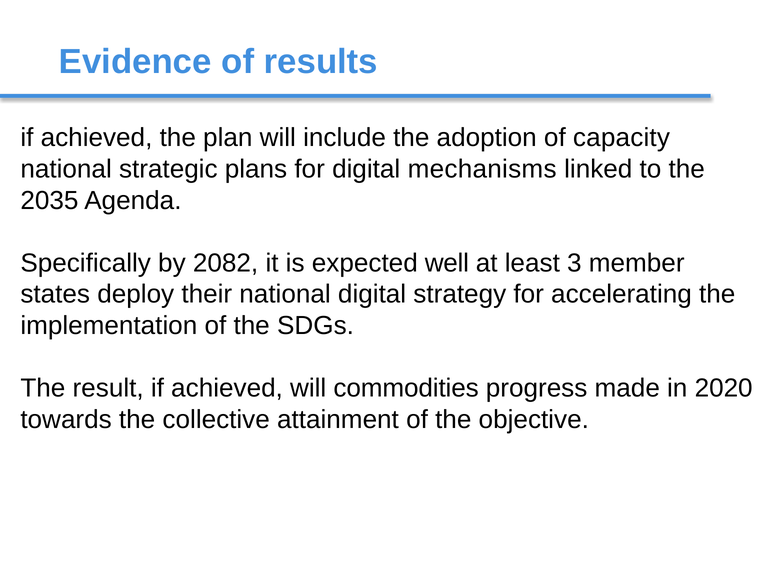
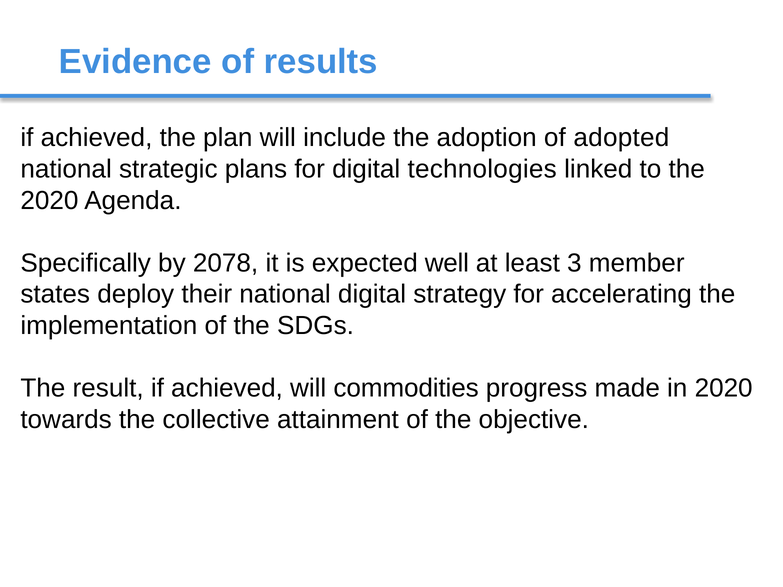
capacity: capacity -> adopted
mechanisms: mechanisms -> technologies
2035 at (49, 201): 2035 -> 2020
2082: 2082 -> 2078
